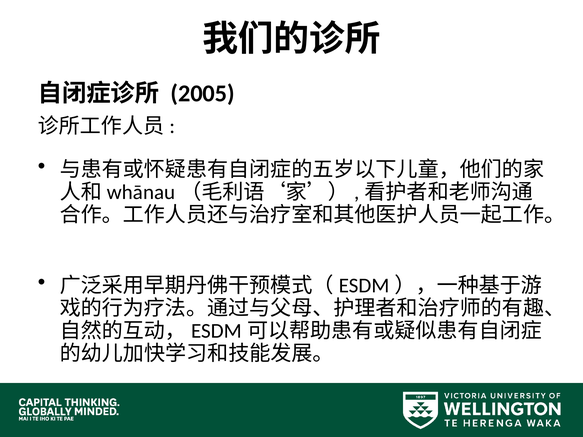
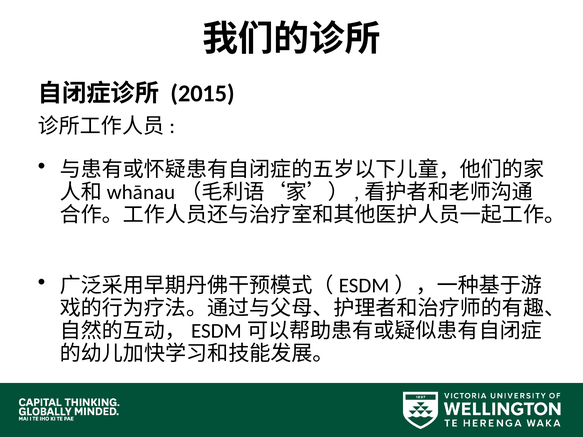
2005: 2005 -> 2015
